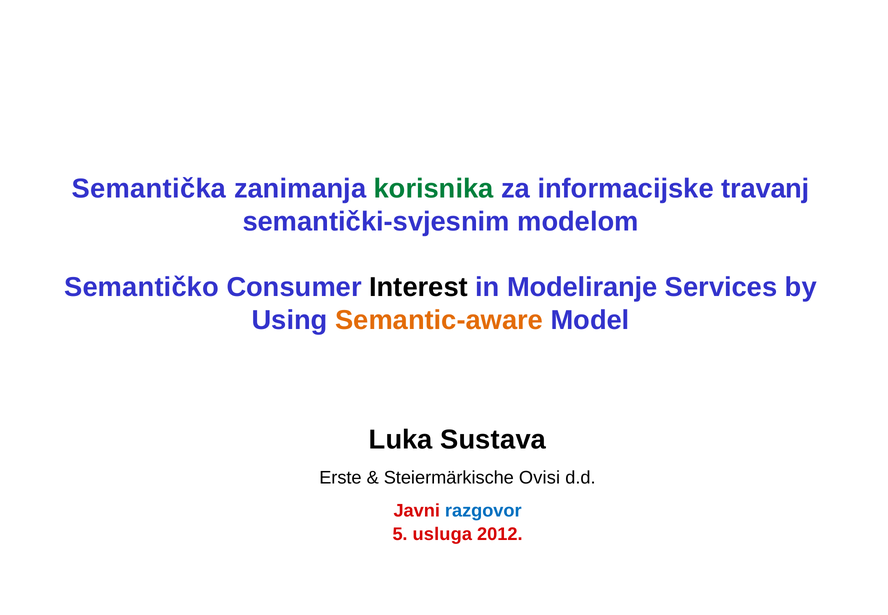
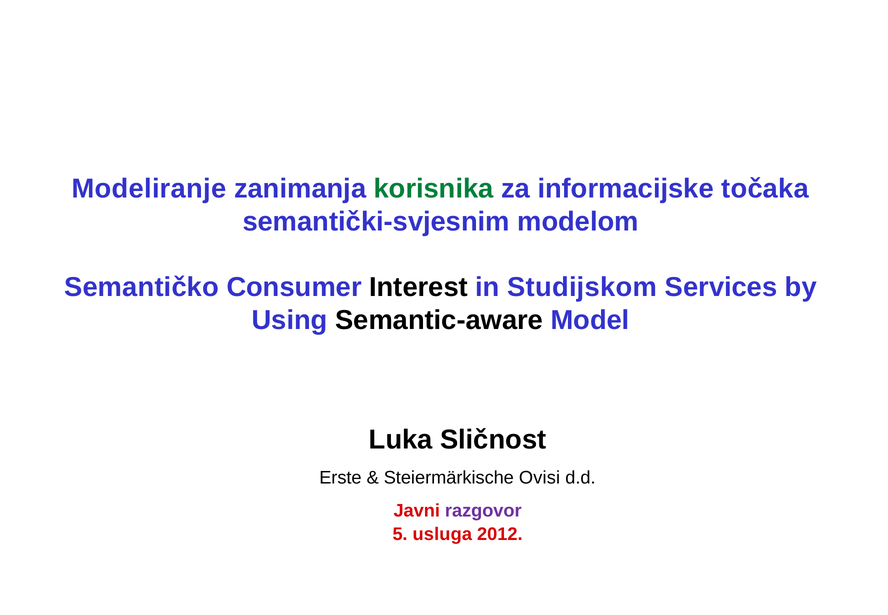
Semantička: Semantička -> Modeliranje
travanj: travanj -> točaka
Modeliranje: Modeliranje -> Studijskom
Semantic-aware colour: orange -> black
Sustava: Sustava -> Sličnost
razgovor colour: blue -> purple
